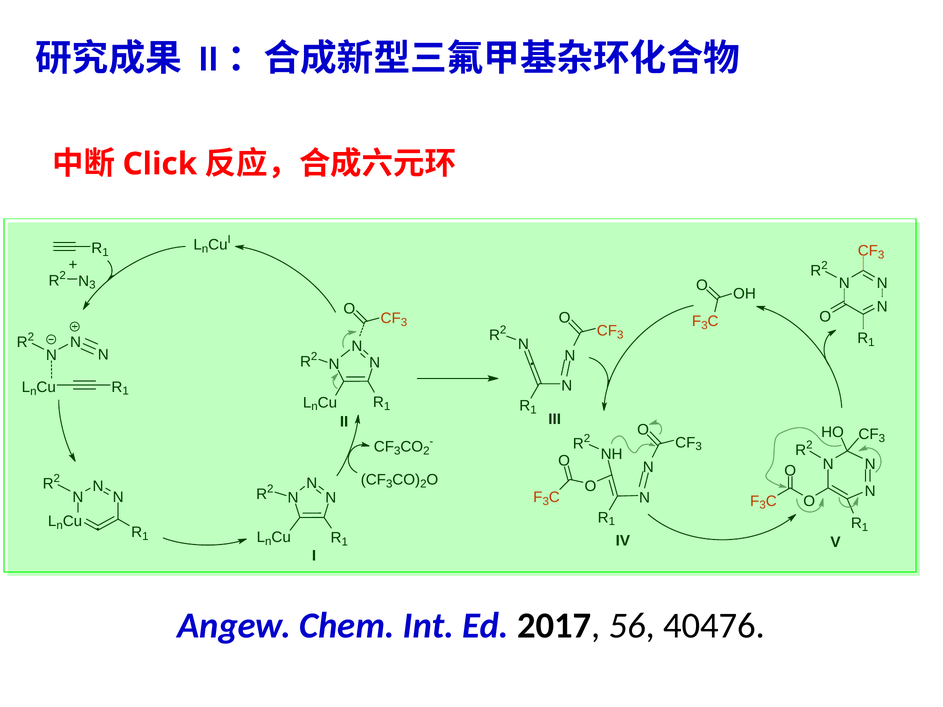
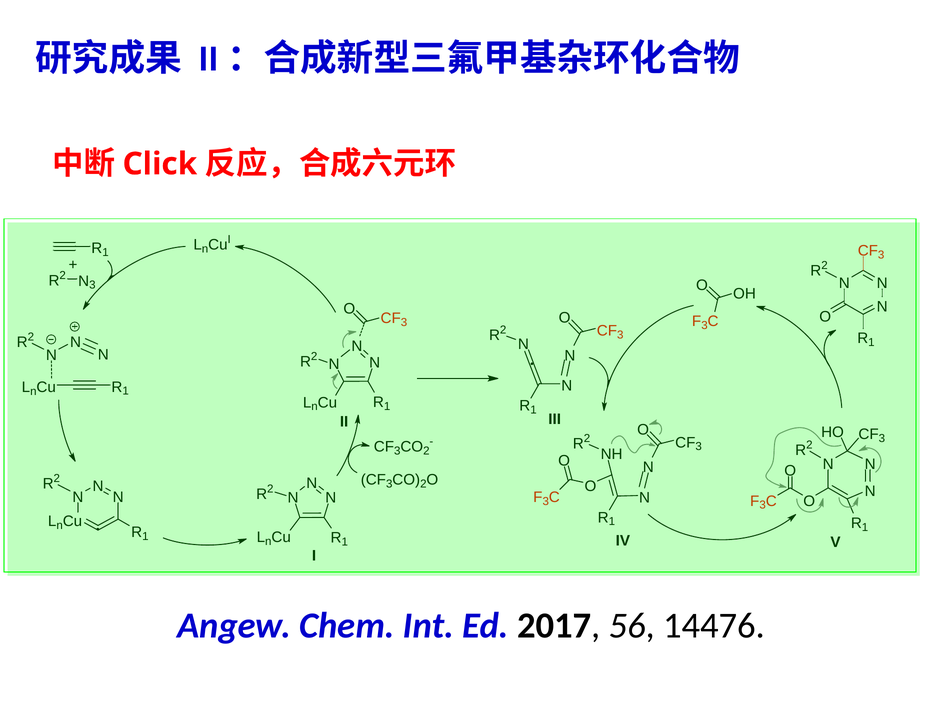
40476: 40476 -> 14476
